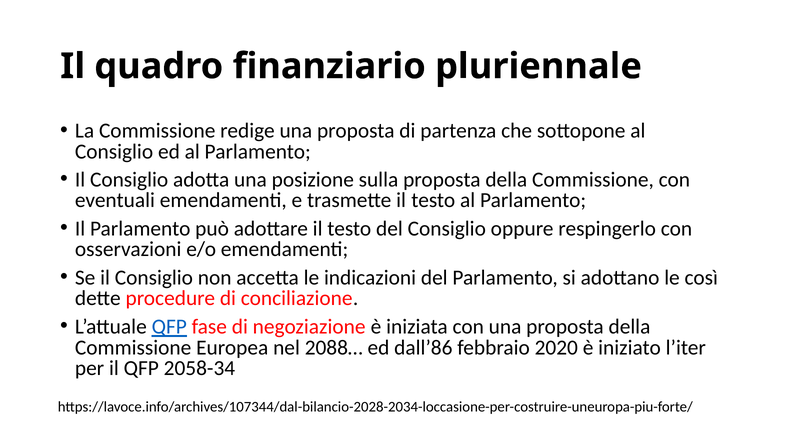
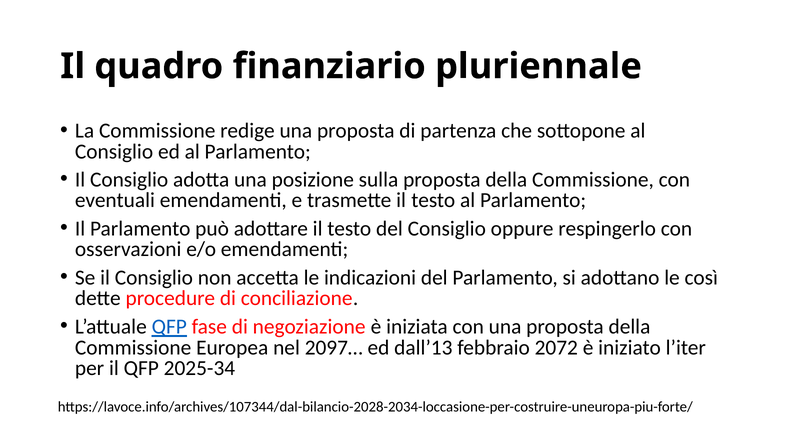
2088…: 2088… -> 2097…
dall’86: dall’86 -> dall’13
2020: 2020 -> 2072
2058-34: 2058-34 -> 2025-34
